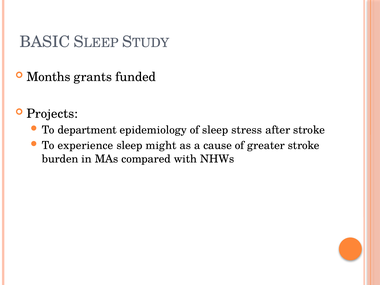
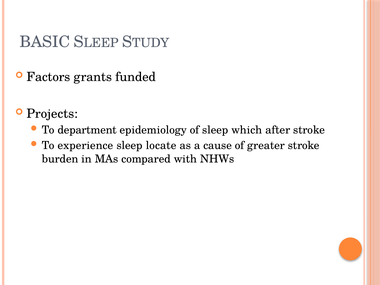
Months: Months -> Factors
stress: stress -> which
might: might -> locate
